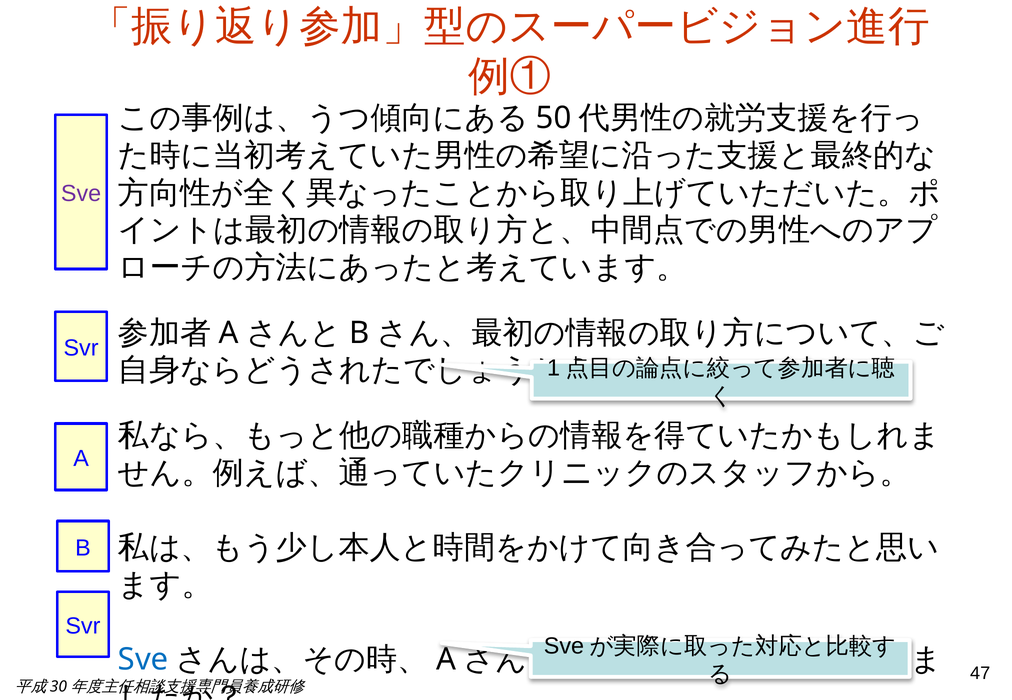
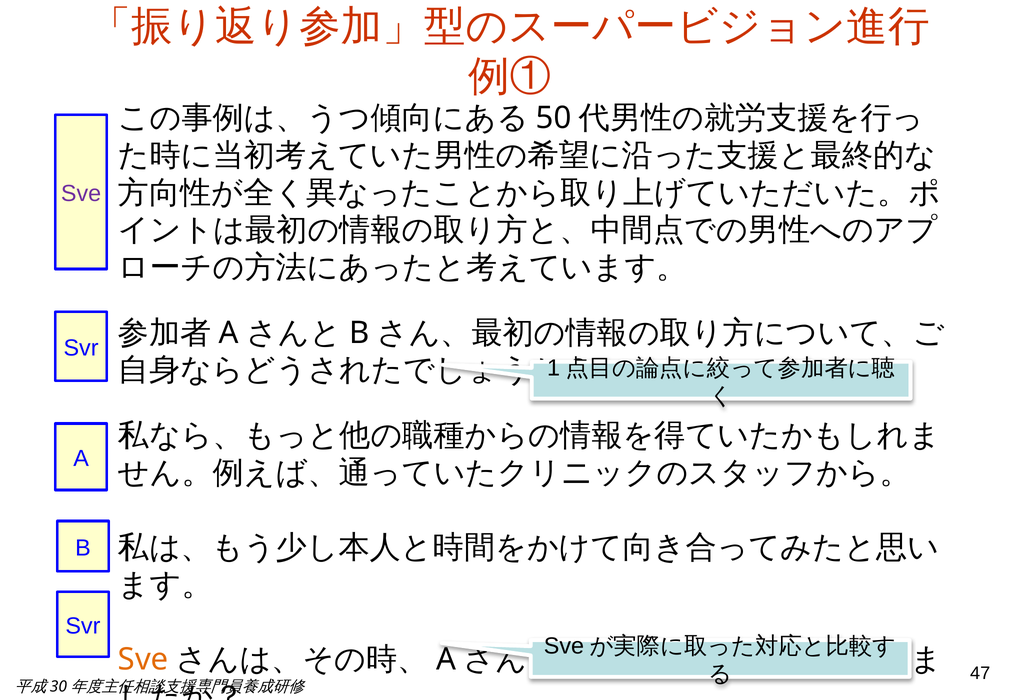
Sve at (143, 660) colour: blue -> orange
